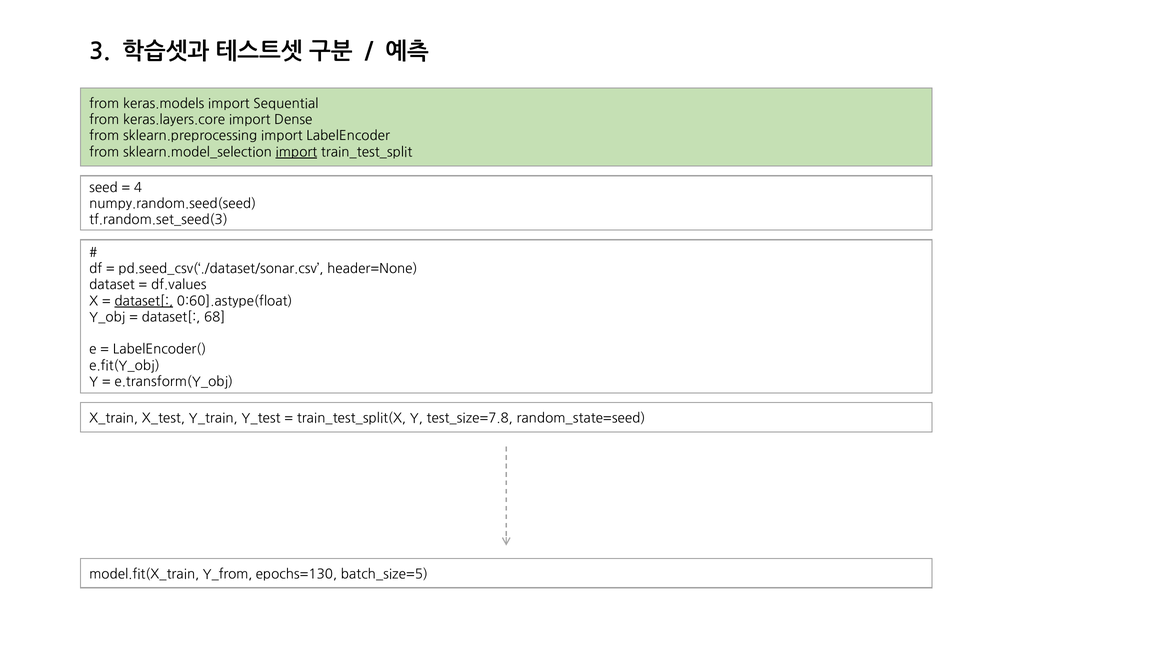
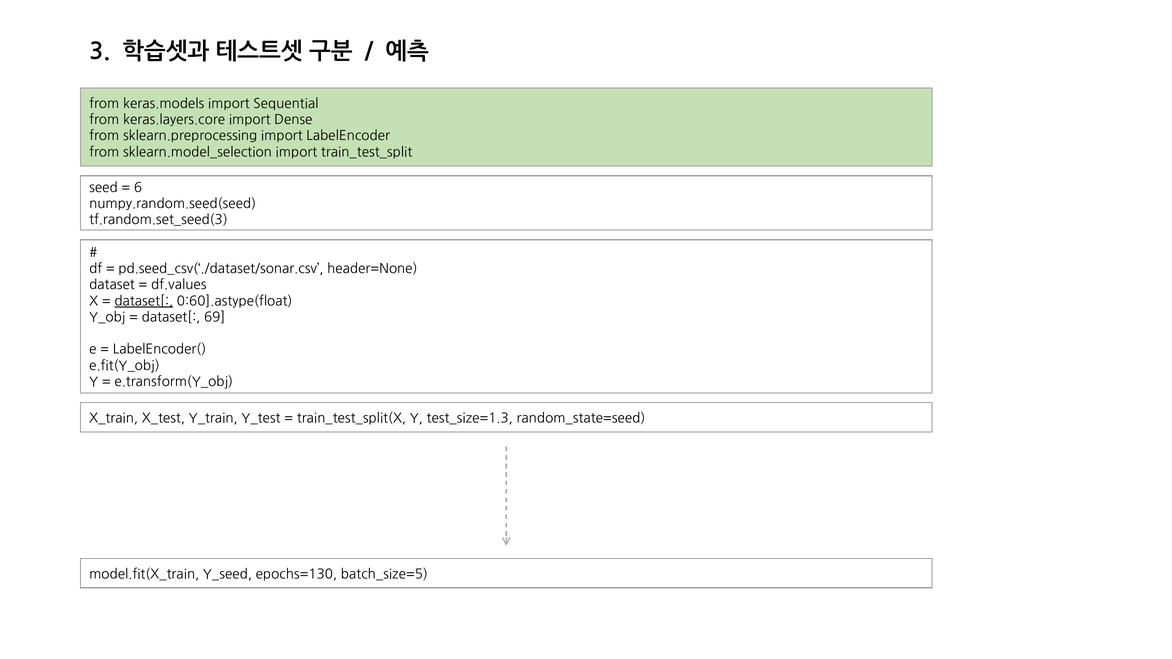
import at (296, 152) underline: present -> none
4: 4 -> 6
68: 68 -> 69
test_size=7.8: test_size=7.8 -> test_size=1.3
Y_from: Y_from -> Y_seed
